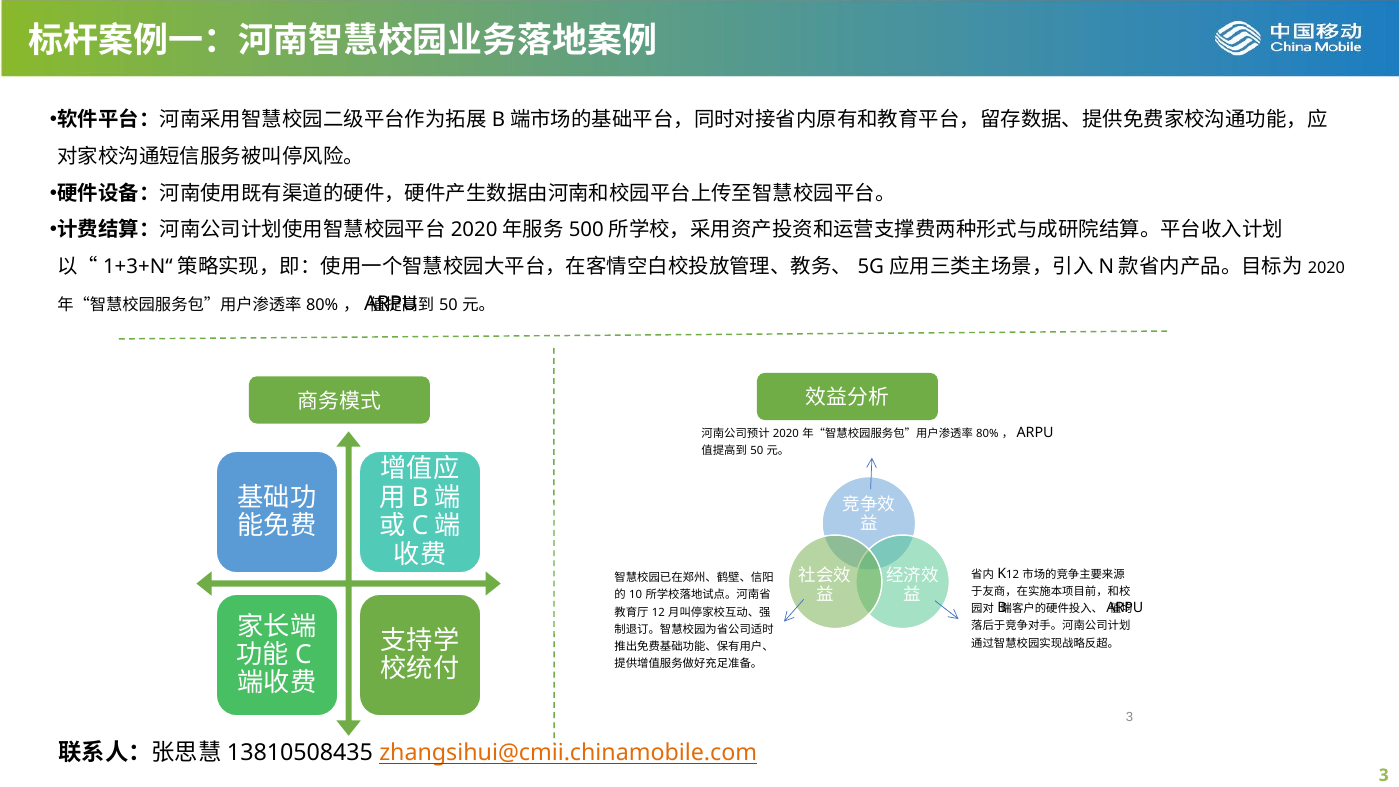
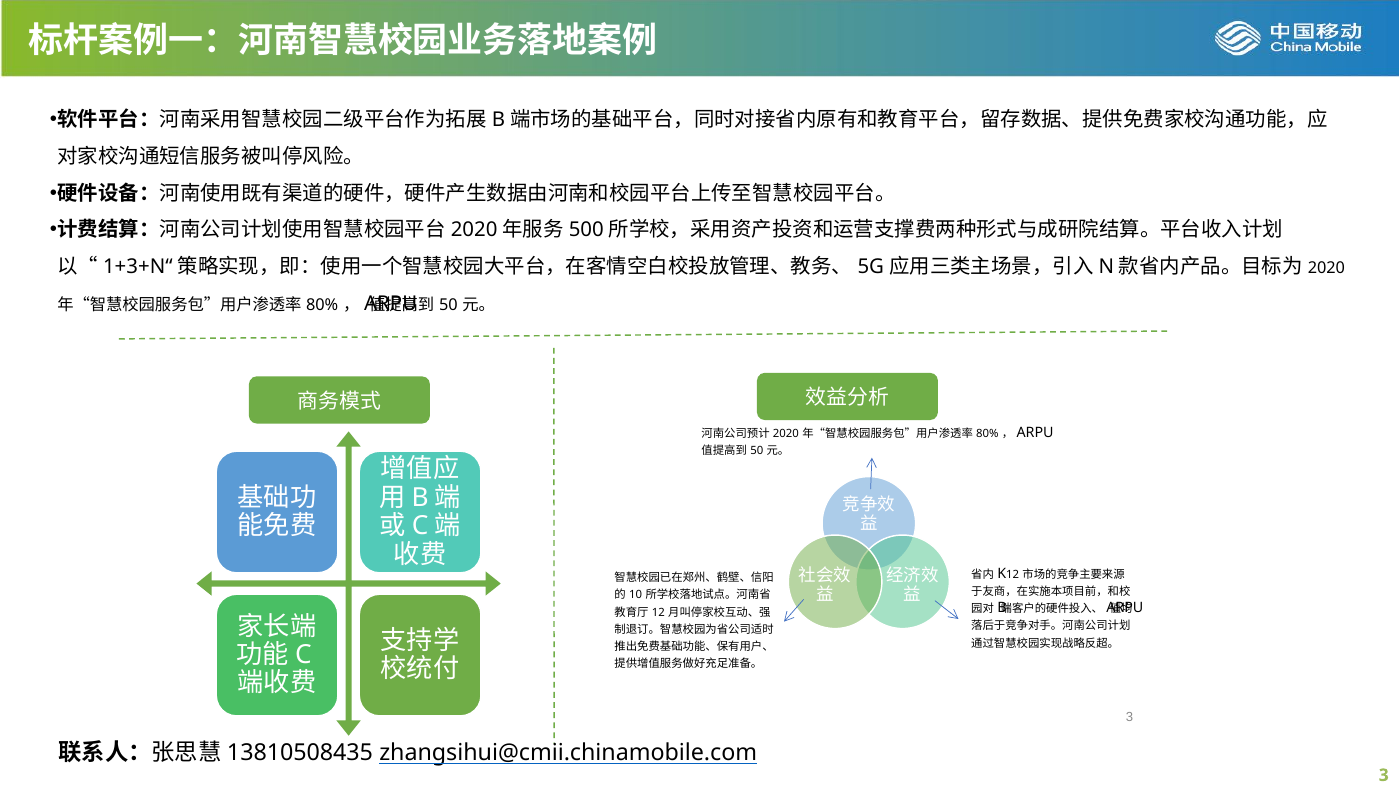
zhangsihui@cmii.chinamobile.com colour: orange -> black
